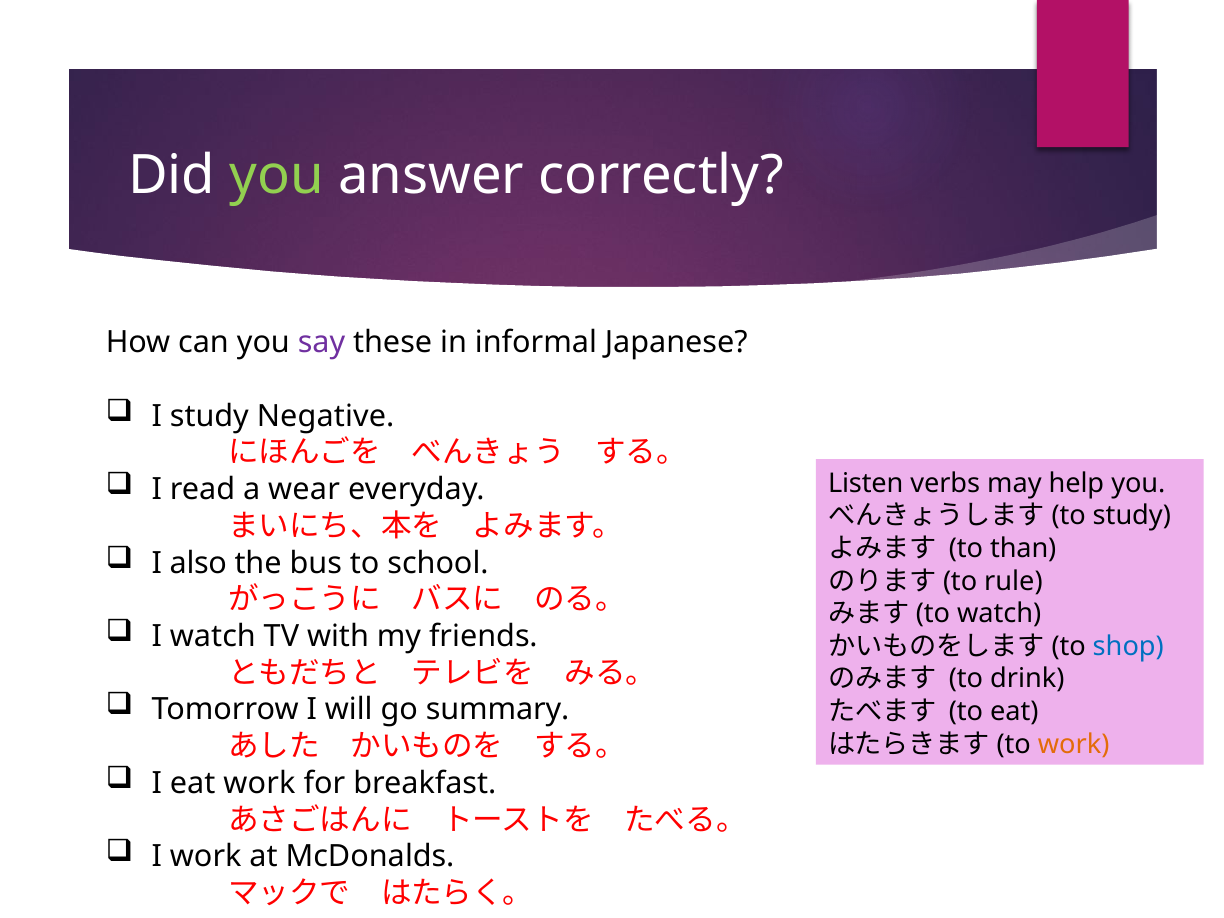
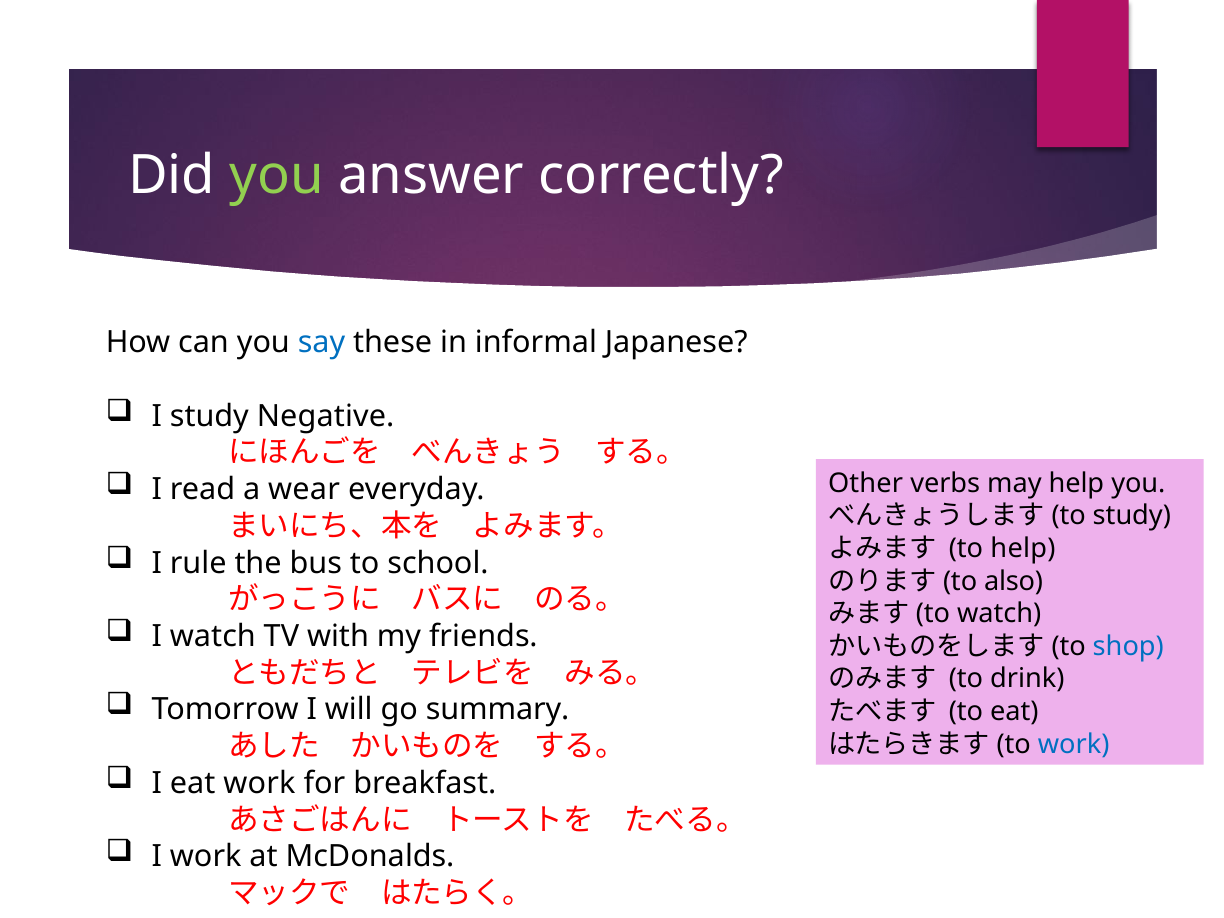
say colour: purple -> blue
Listen: Listen -> Other
to than: than -> help
also: also -> rule
rule: rule -> also
work at (1074, 744) colour: orange -> blue
